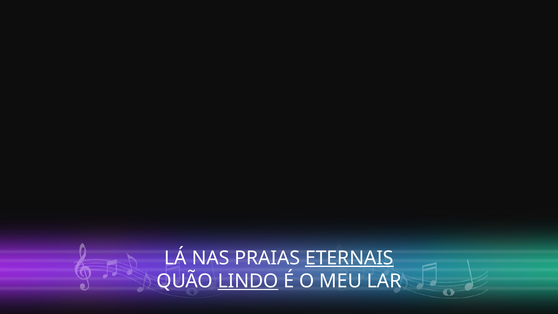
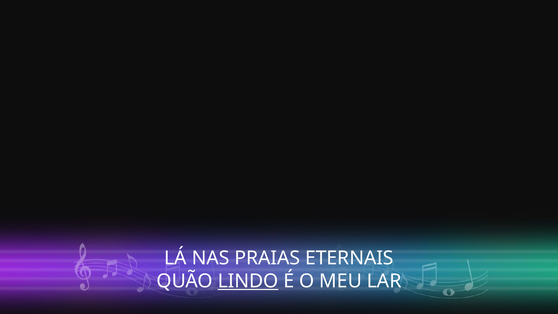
ETERNAIS underline: present -> none
